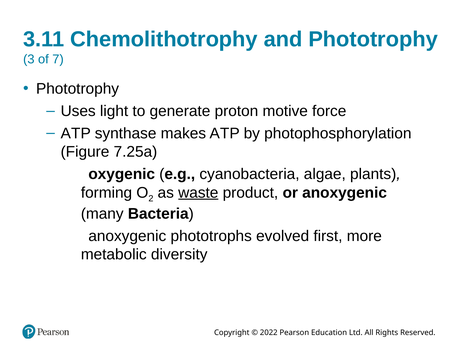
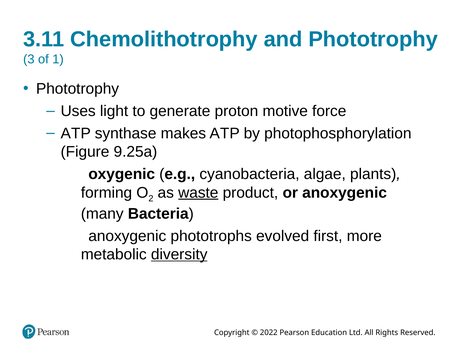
7: 7 -> 1
7.25a: 7.25a -> 9.25a
diversity underline: none -> present
